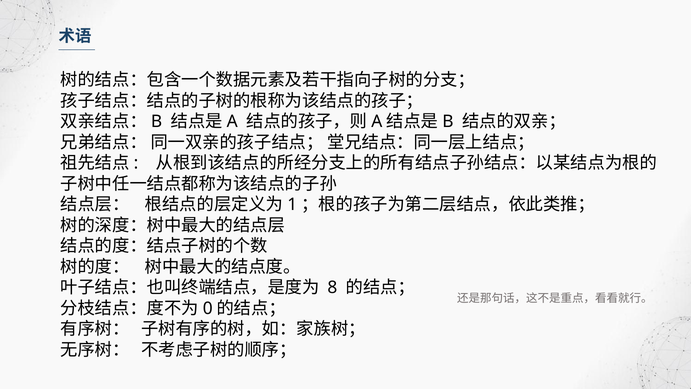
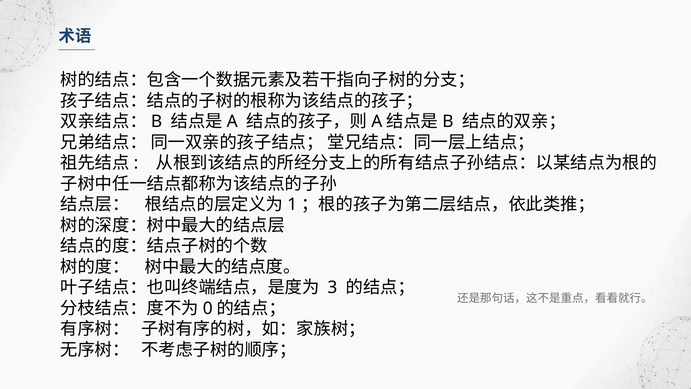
8: 8 -> 3
